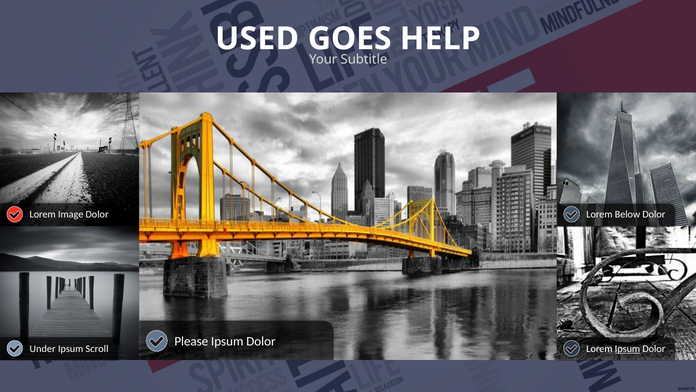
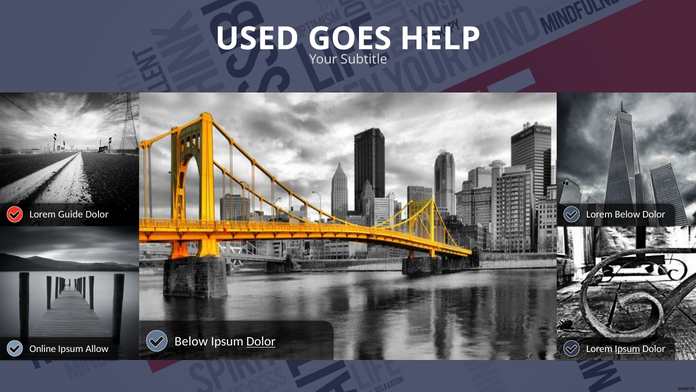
Image: Image -> Guide
Please at (191, 341): Please -> Below
Dolor at (261, 341) underline: none -> present
Under: Under -> Online
Scroll: Scroll -> Allow
